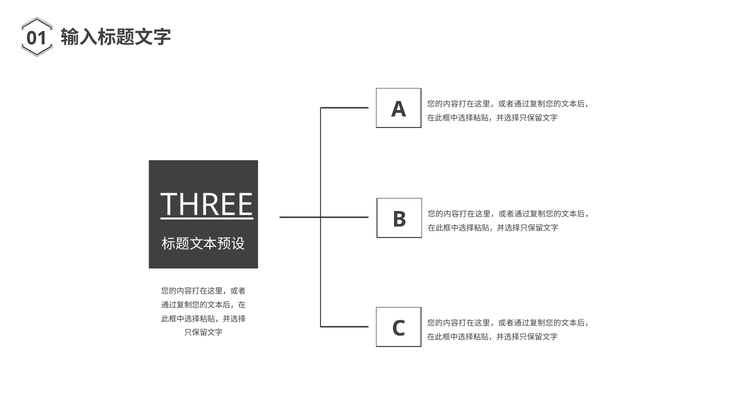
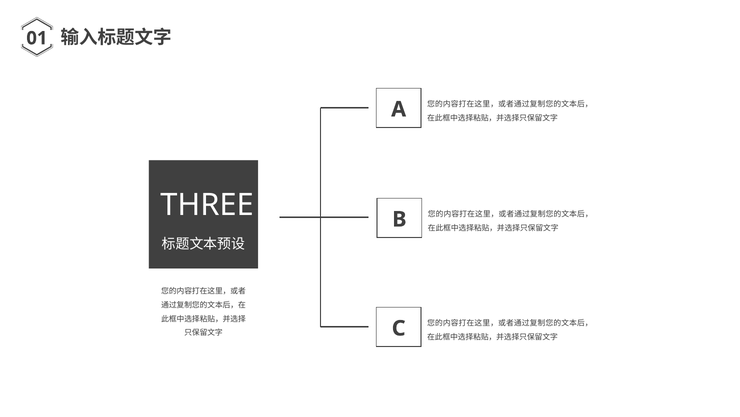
THREE underline: present -> none
